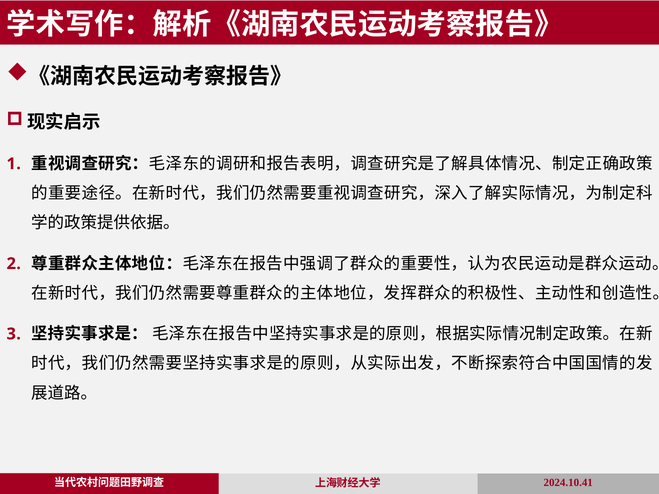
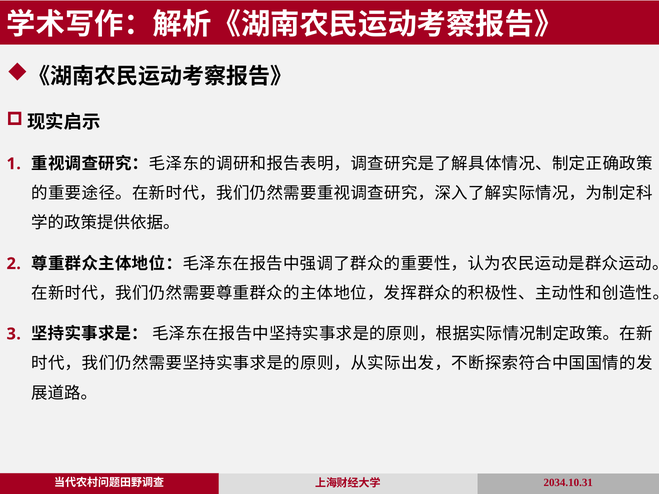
2024.10.41: 2024.10.41 -> 2034.10.31
